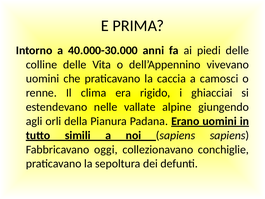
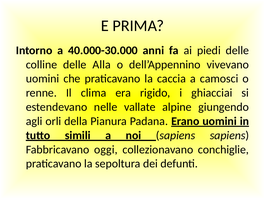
Vita: Vita -> Alla
